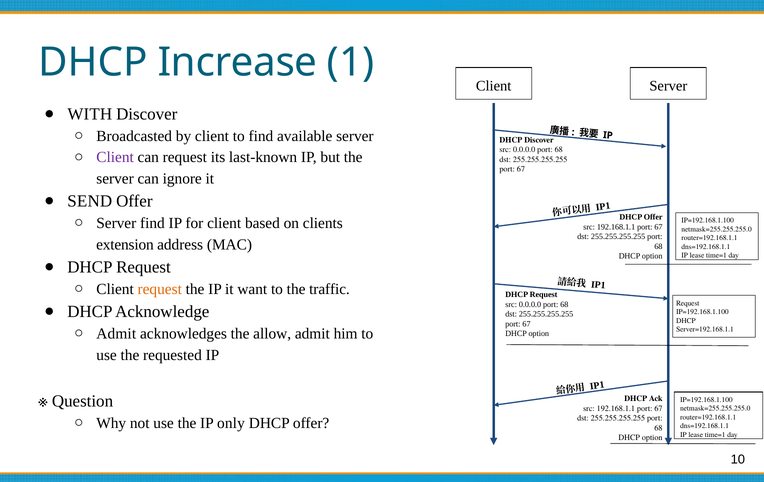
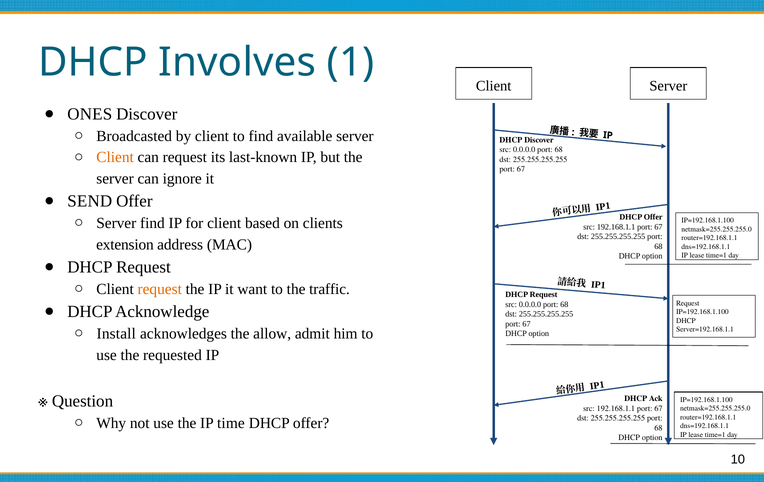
Increase: Increase -> Involves
WITH: WITH -> ONES
Client at (115, 157) colour: purple -> orange
Admit at (116, 333): Admit -> Install
only: only -> time
